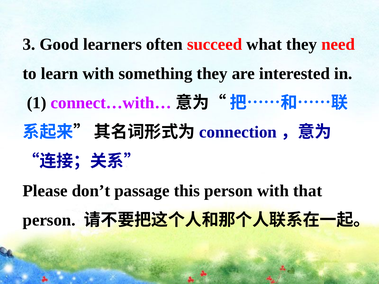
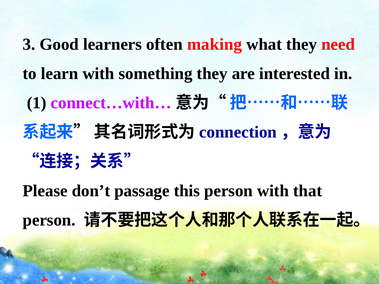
succeed: succeed -> making
